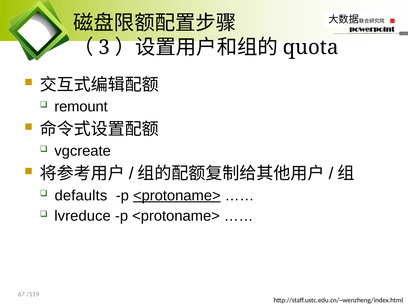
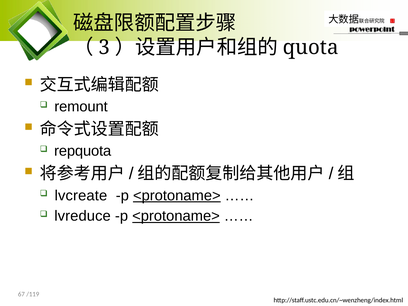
vgcreate: vgcreate -> repquota
defaults: defaults -> lvcreate
<protoname> at (176, 216) underline: none -> present
